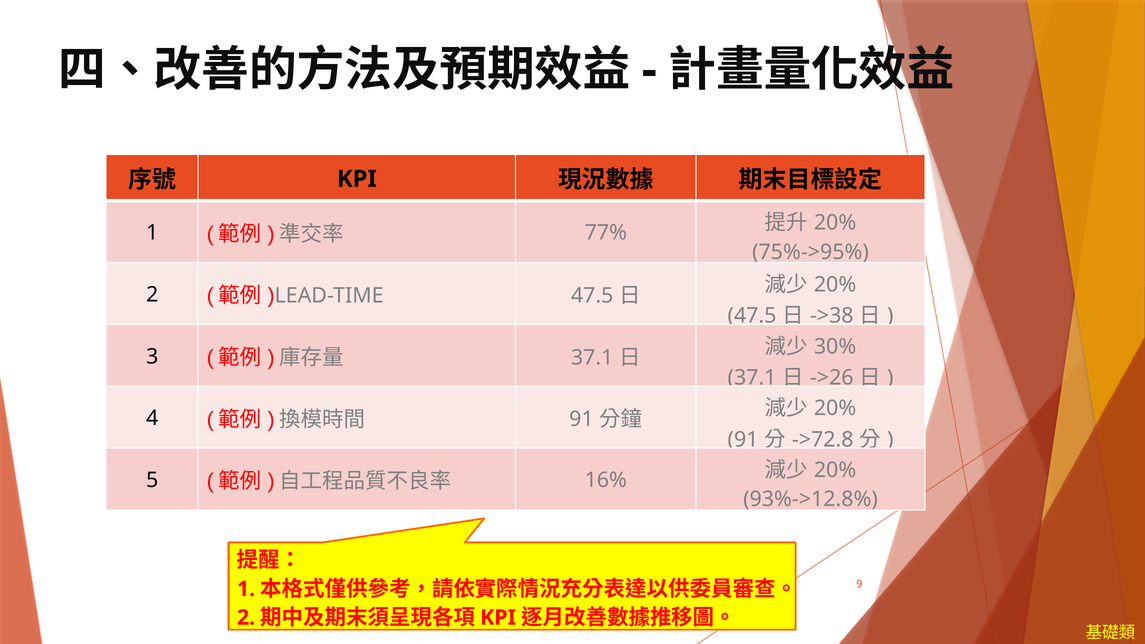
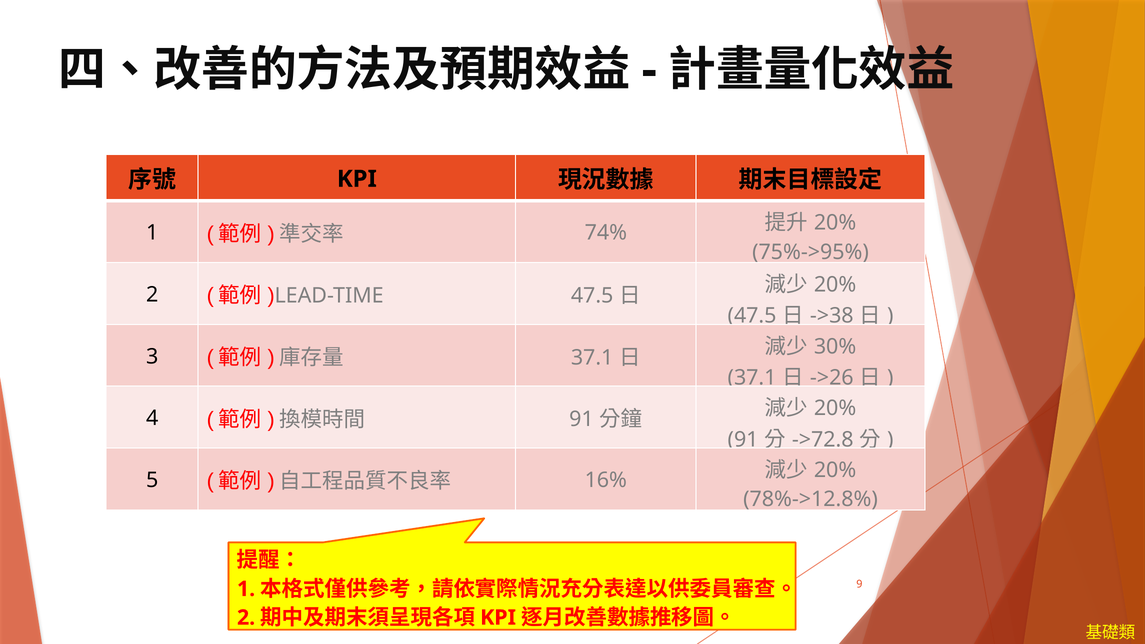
77%: 77% -> 74%
93%->12.8%: 93%->12.8% -> 78%->12.8%
